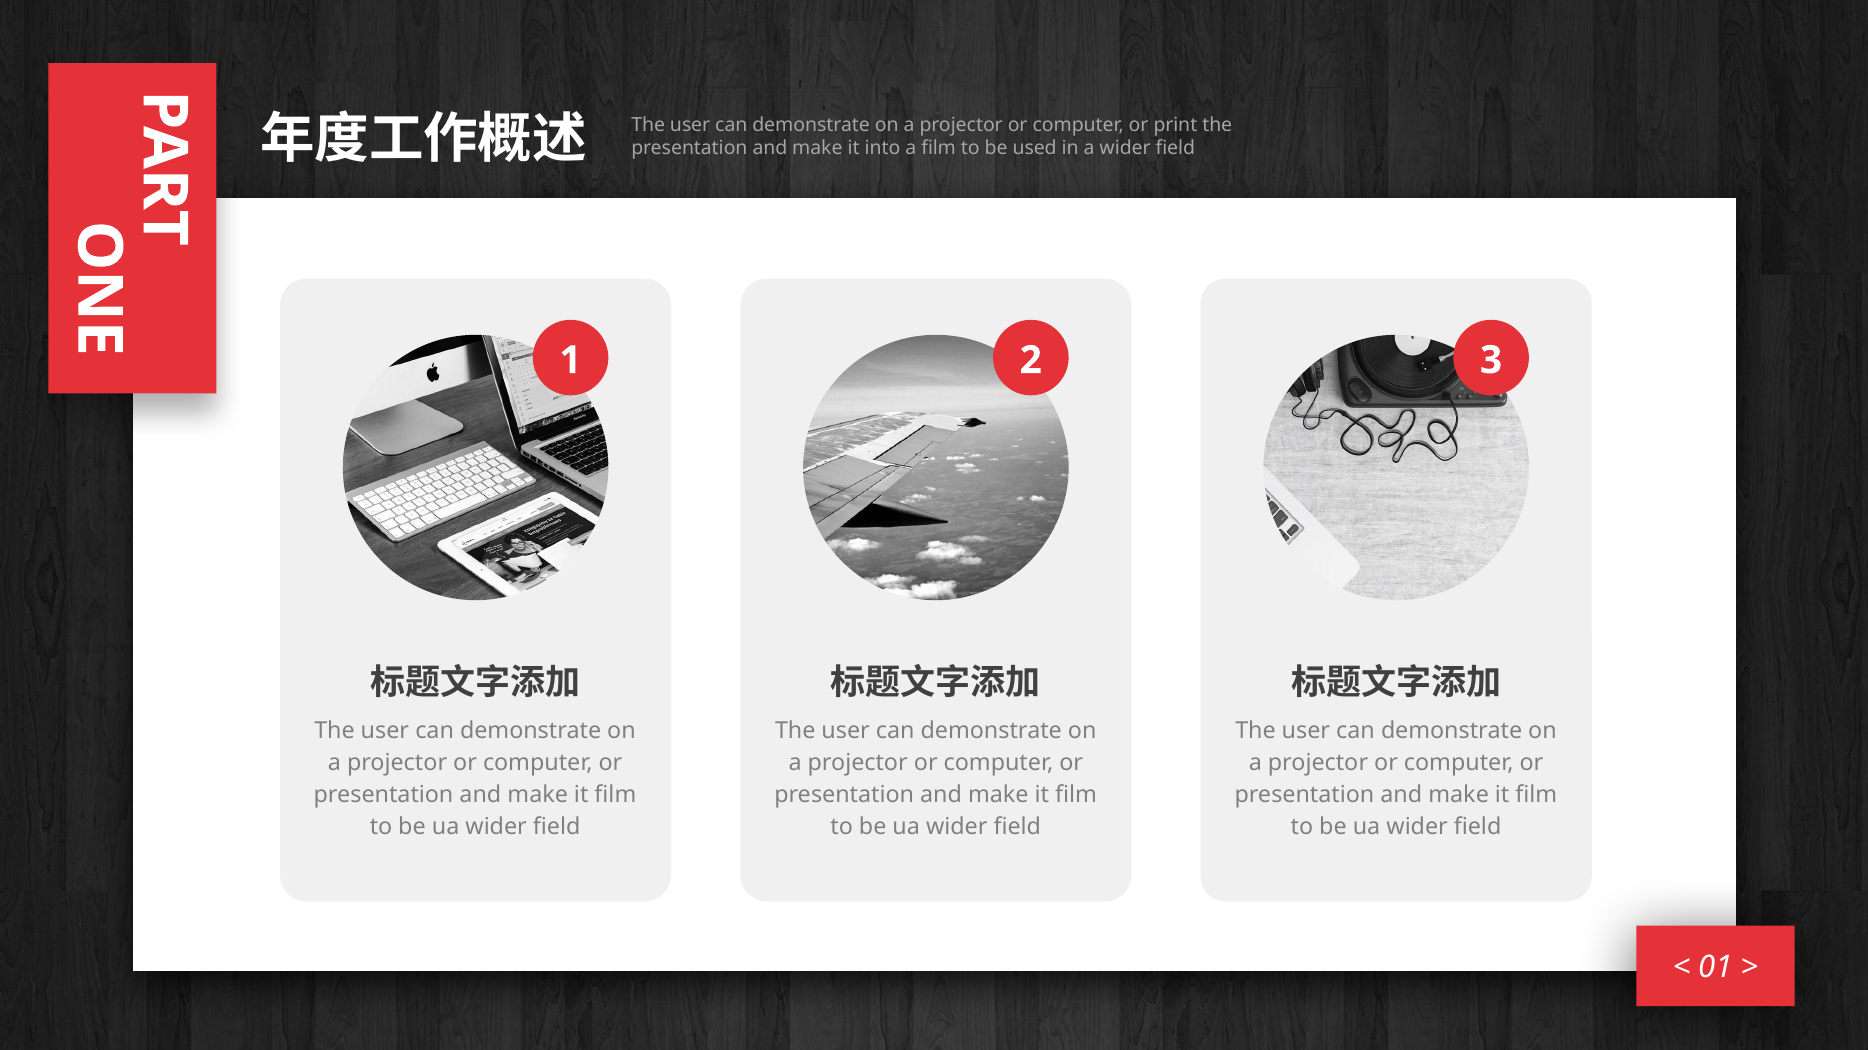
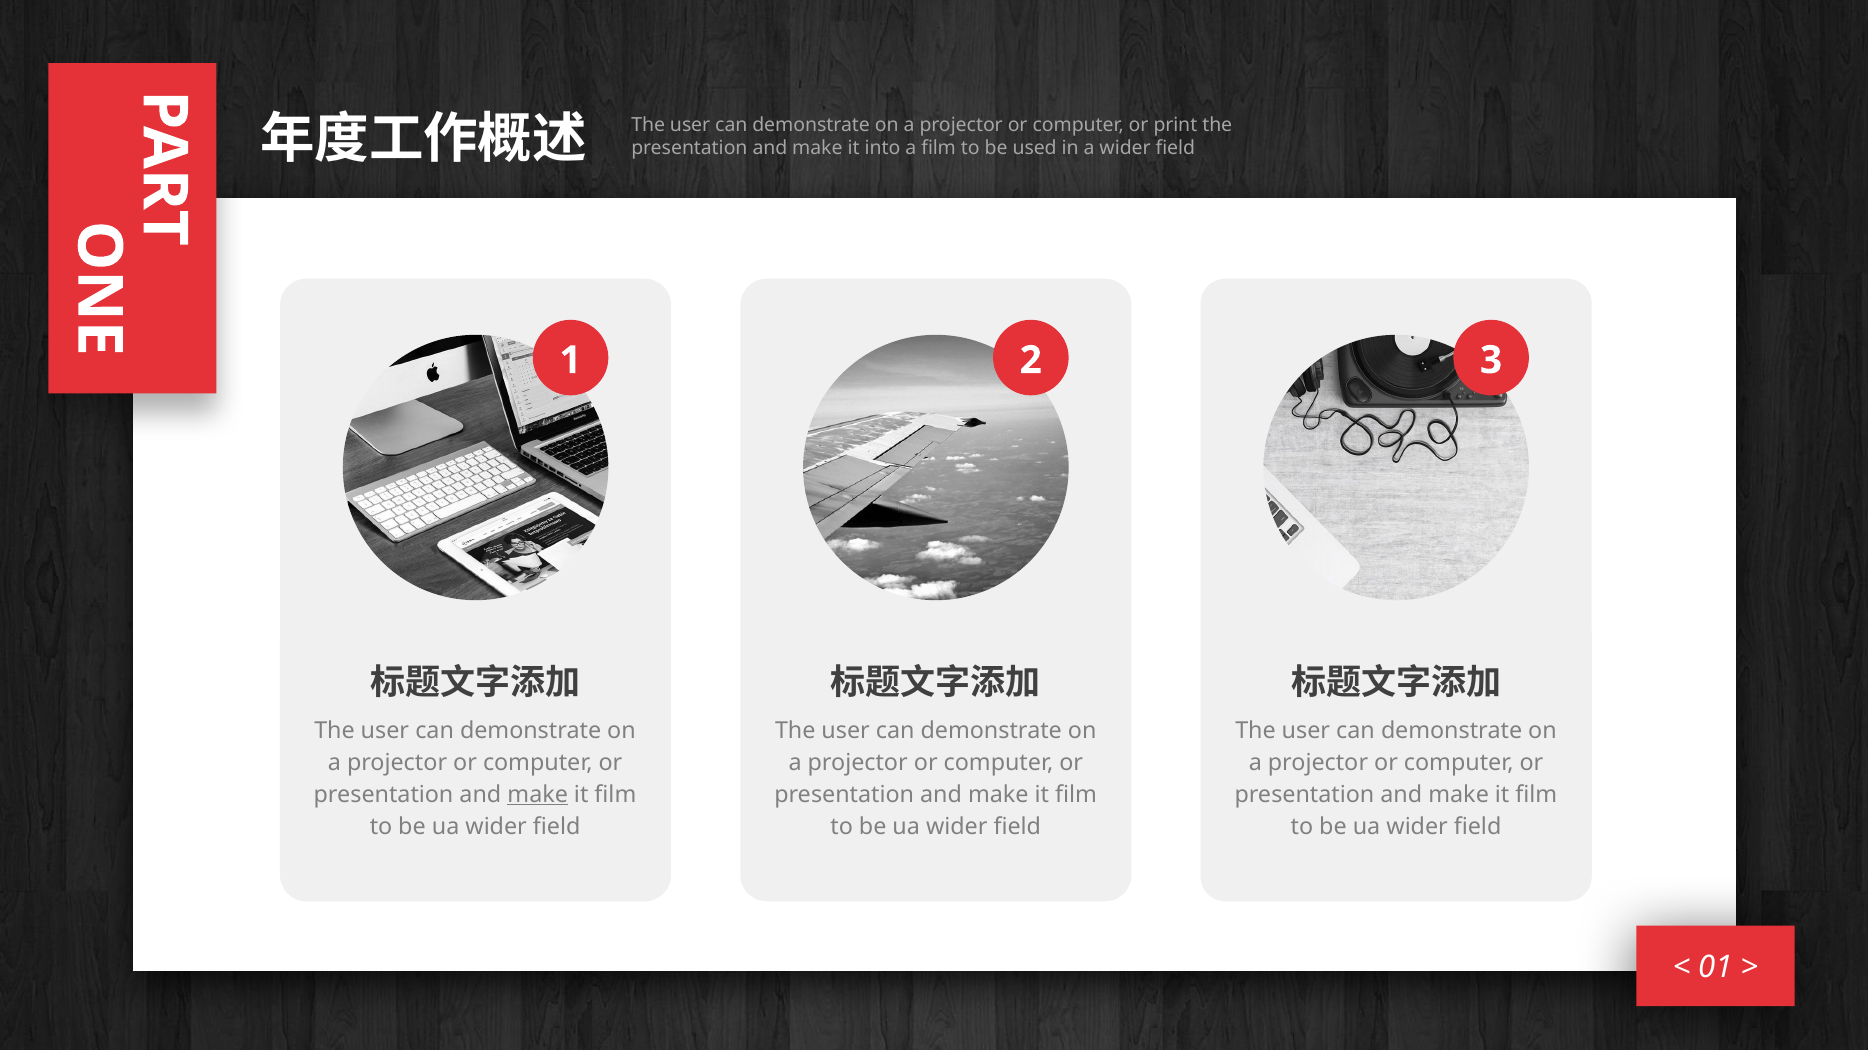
make at (538, 795) underline: none -> present
